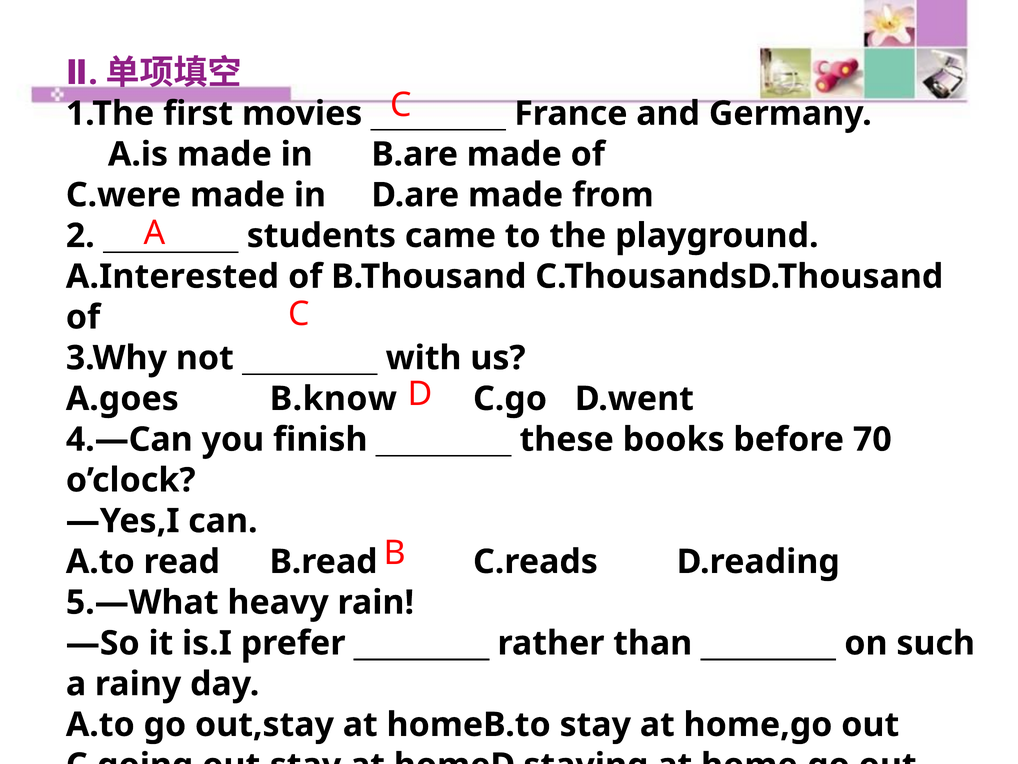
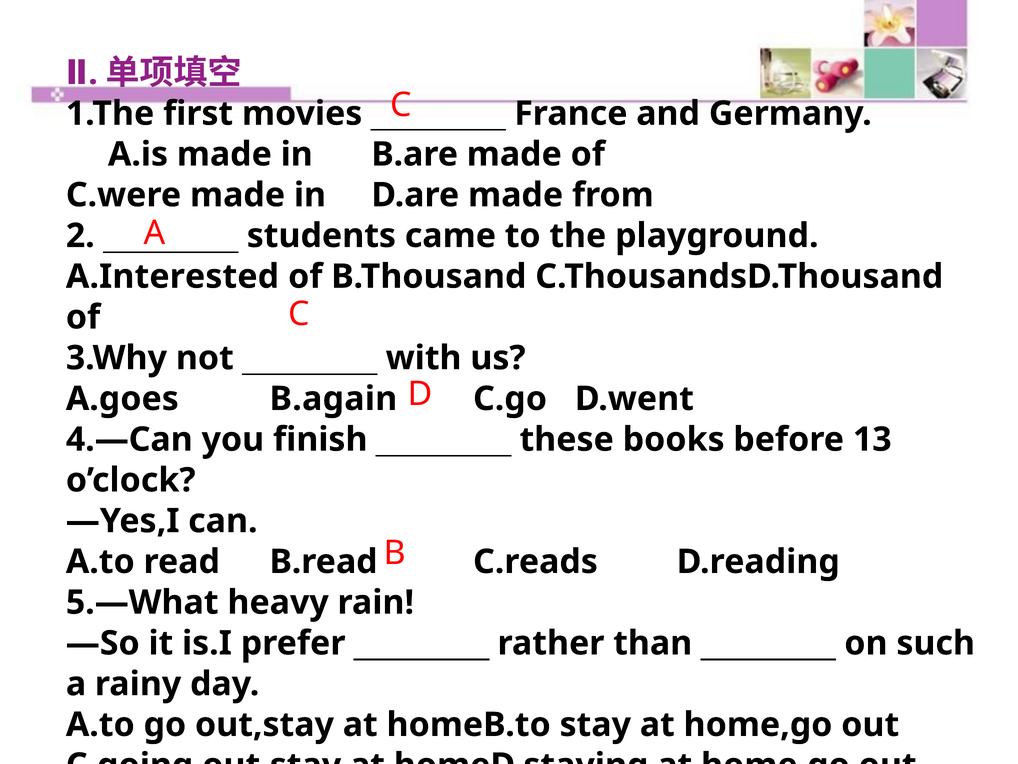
B.know: B.know -> B.again
70: 70 -> 13
